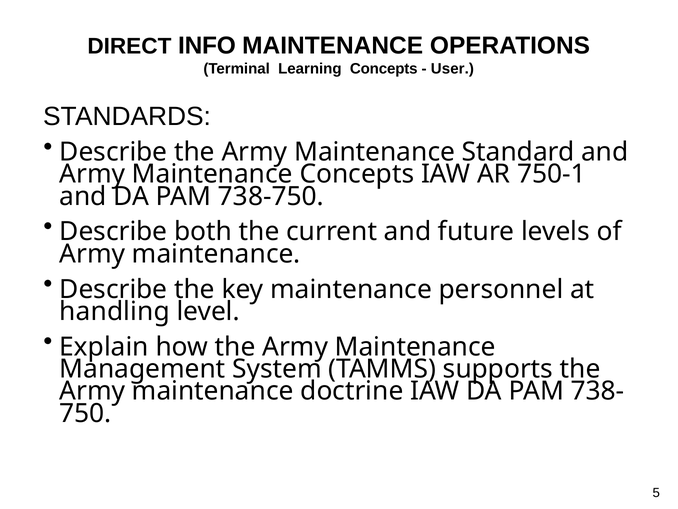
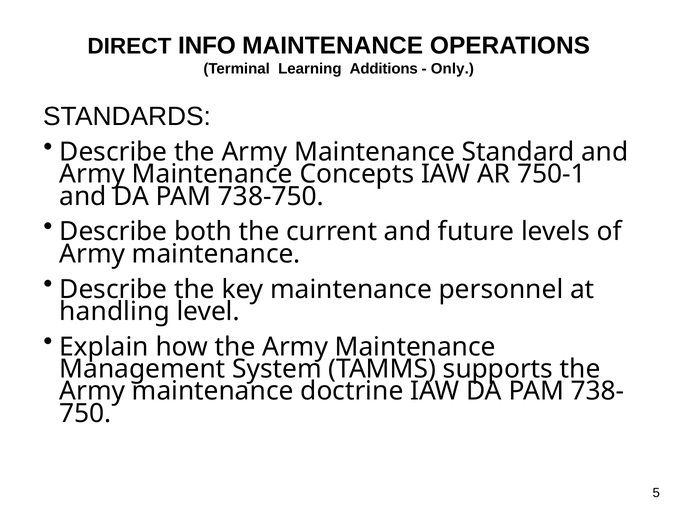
Learning Concepts: Concepts -> Additions
User: User -> Only
